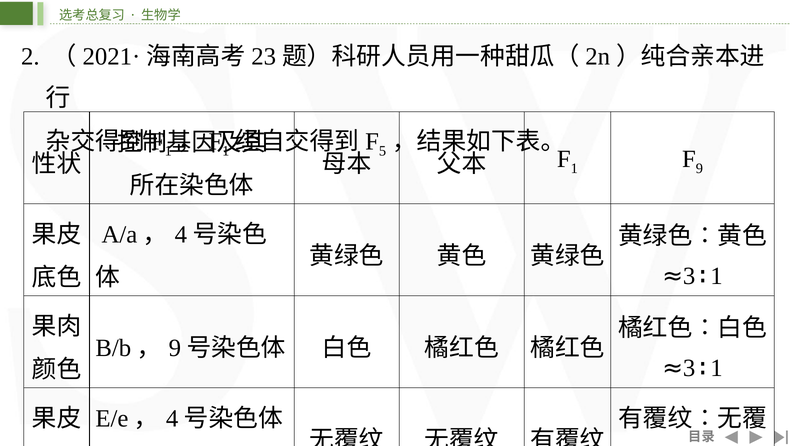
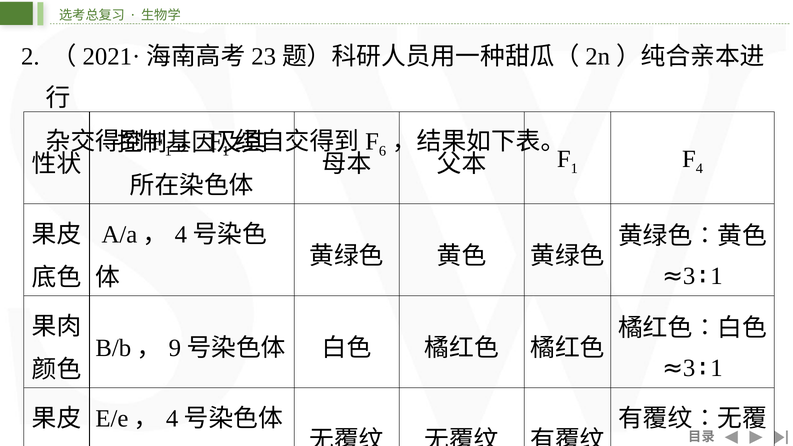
5: 5 -> 6
9 at (699, 169): 9 -> 4
